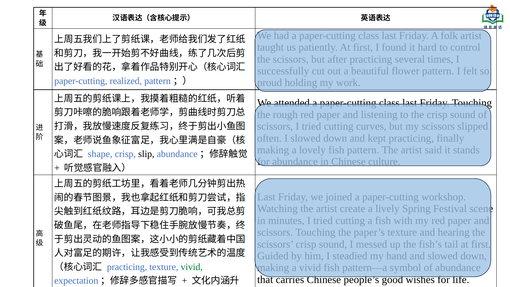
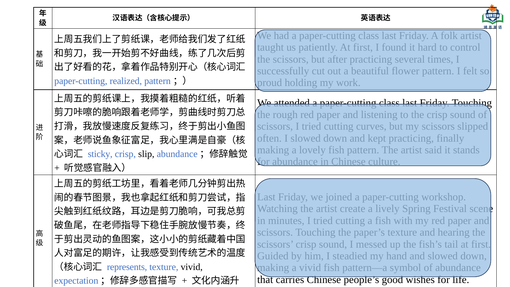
shape: shape -> sticky
practicing at (127, 267): practicing -> represents
vivid at (192, 267) colour: green -> black
